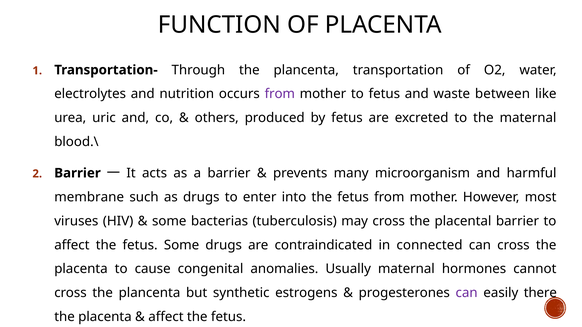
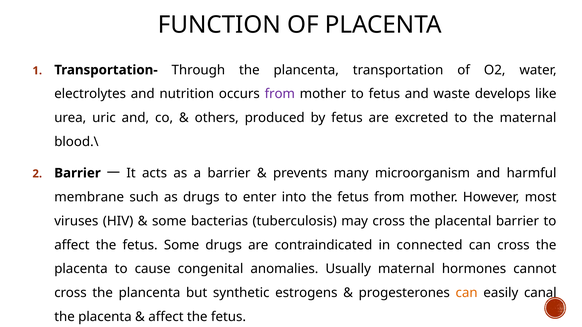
between: between -> develops
can at (467, 293) colour: purple -> orange
there: there -> canal
